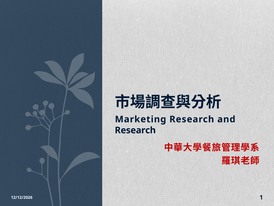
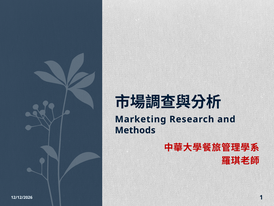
Research at (135, 130): Research -> Methods
